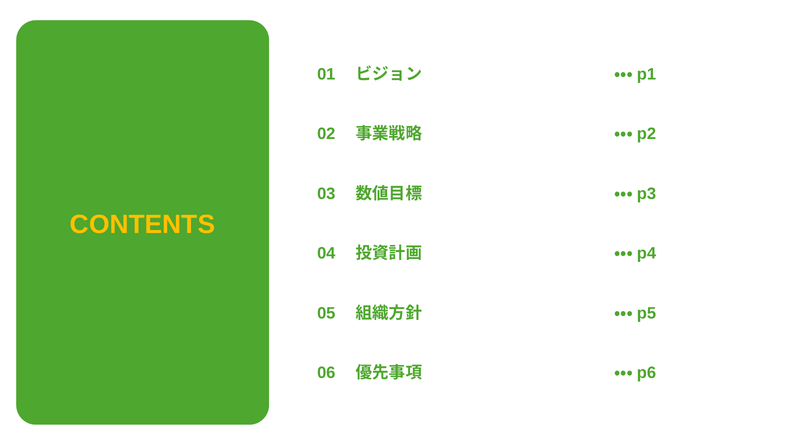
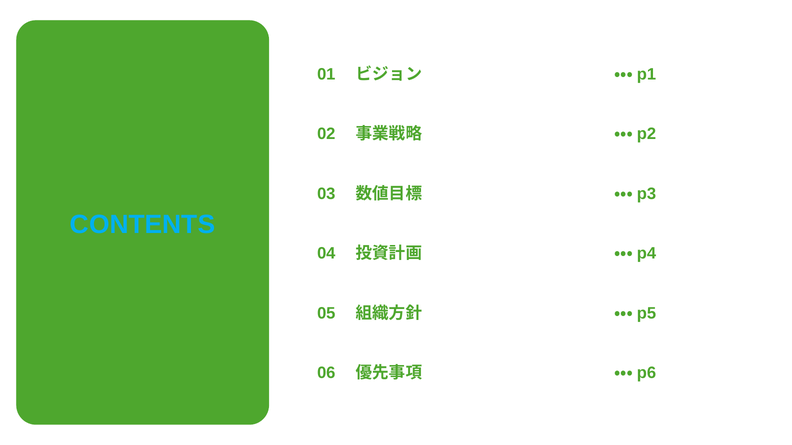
CONTENTS colour: yellow -> light blue
